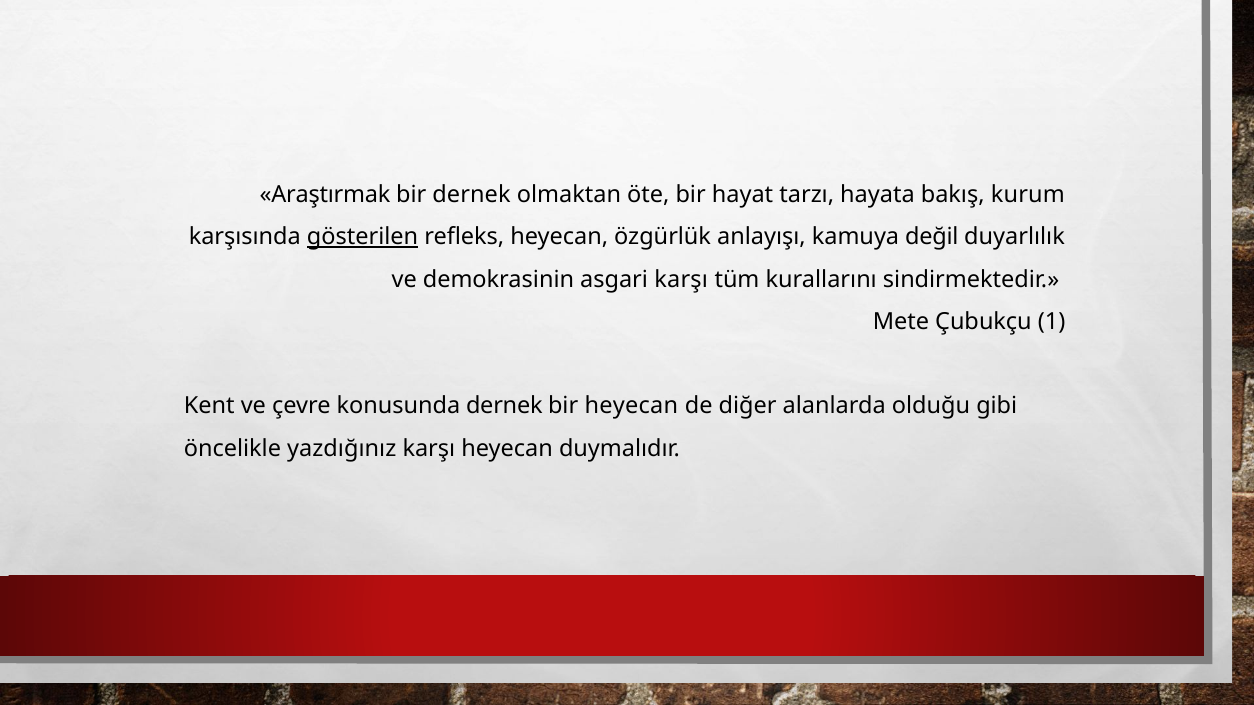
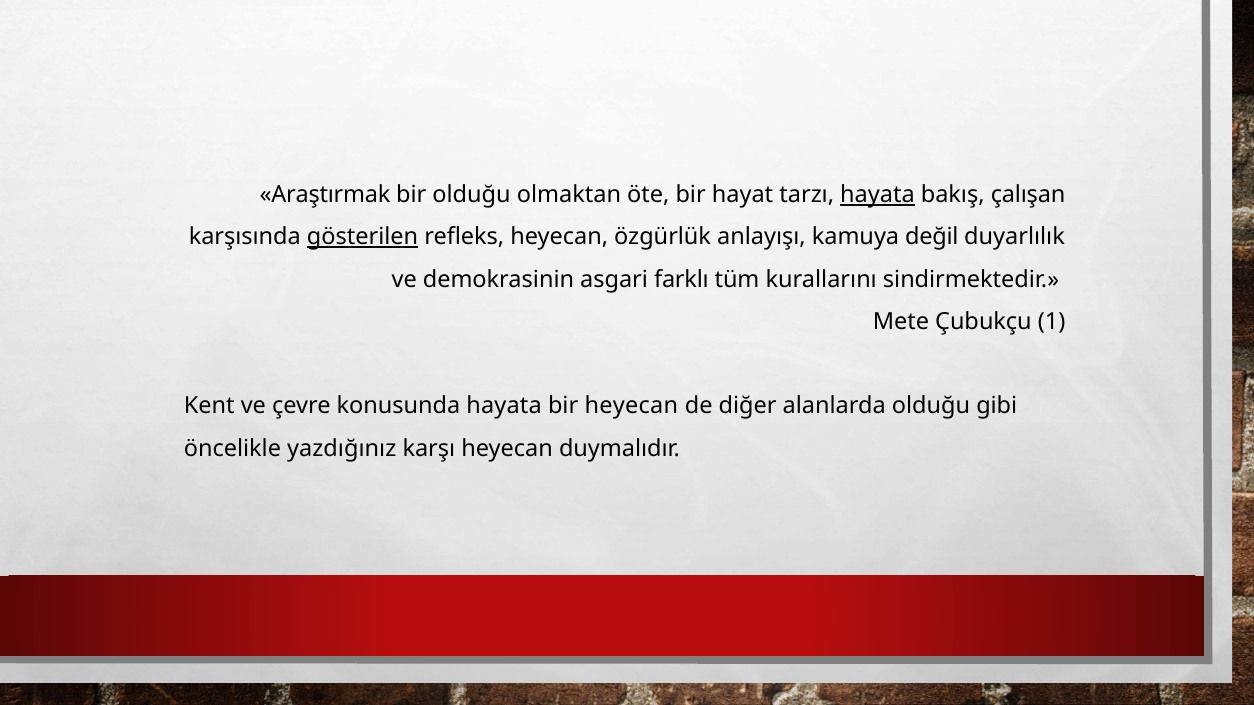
bir dernek: dernek -> olduğu
hayata at (877, 195) underline: none -> present
kurum: kurum -> çalışan
asgari karşı: karşı -> farklı
konusunda dernek: dernek -> hayata
